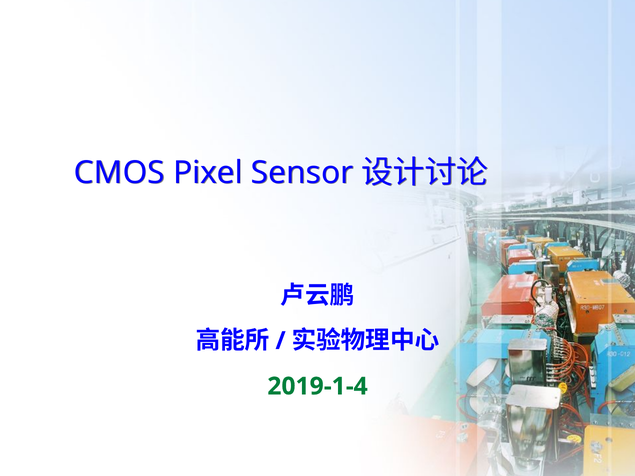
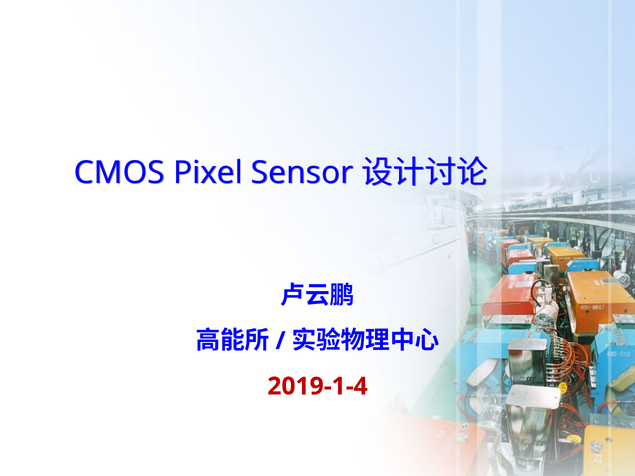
2019-1-4 colour: green -> red
